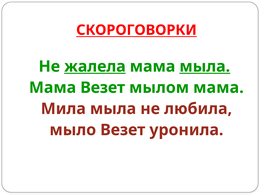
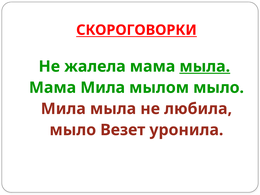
жалела underline: present -> none
Мама Везет: Везет -> Мила
мылом мама: мама -> мыло
